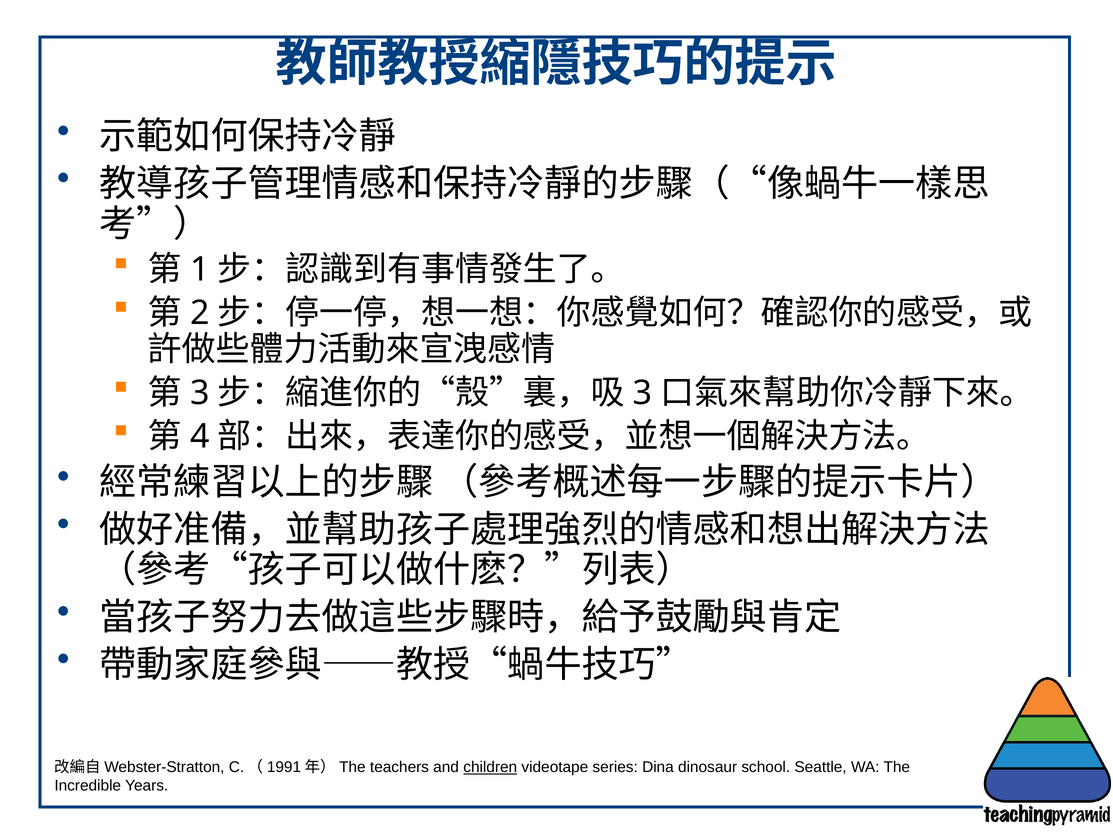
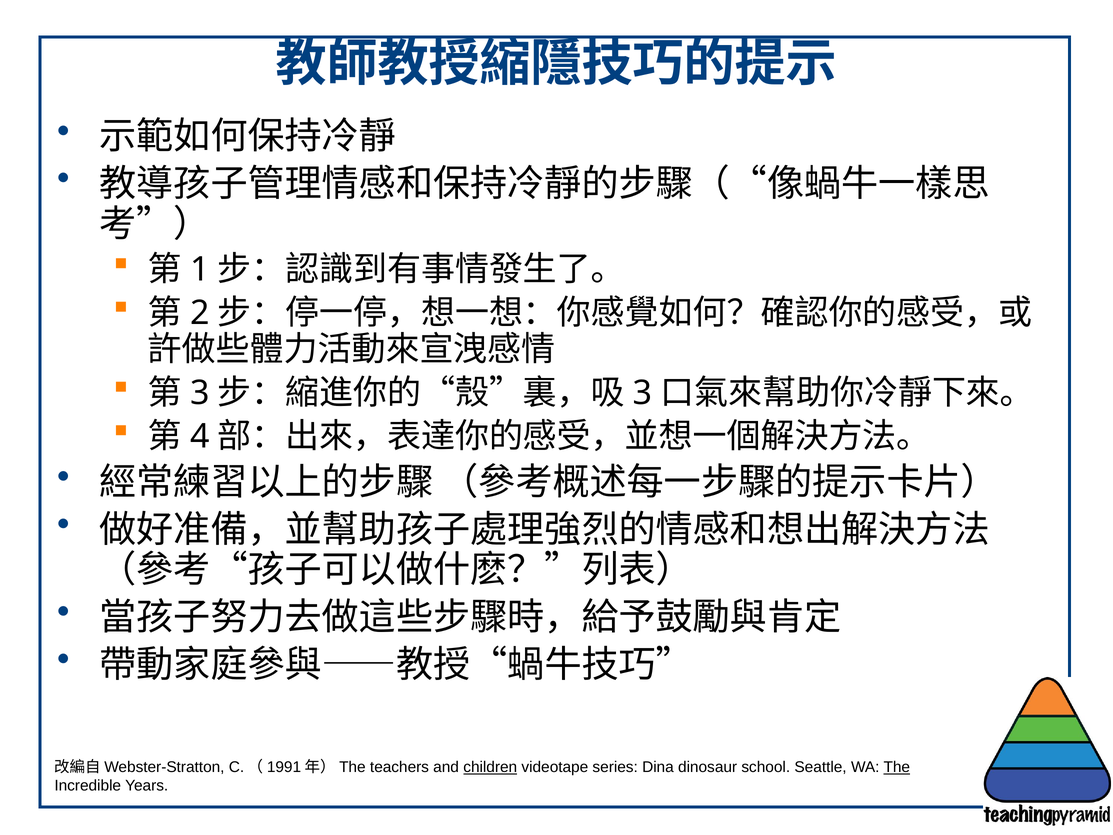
The underline: none -> present
